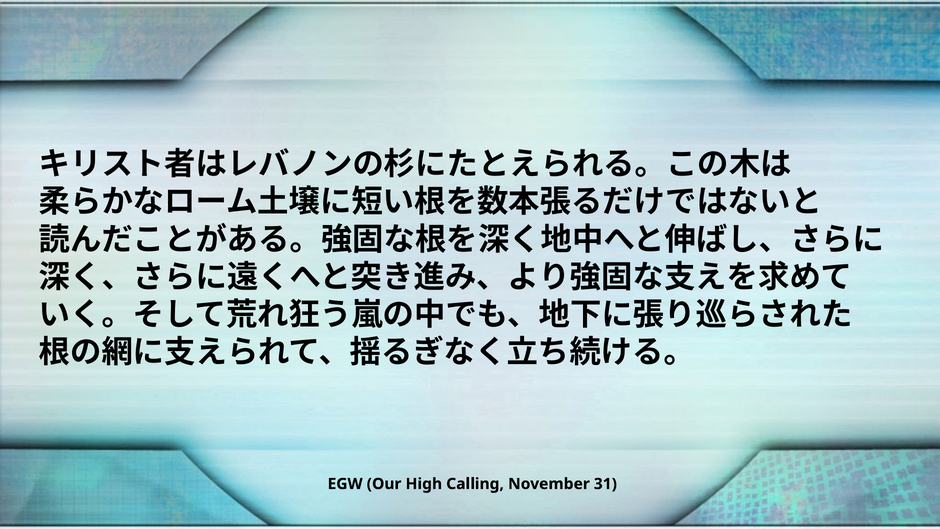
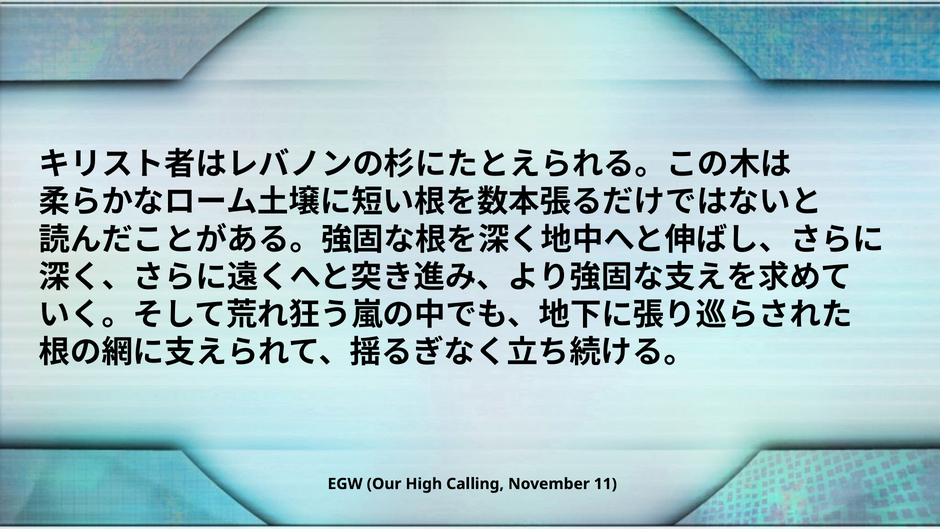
31: 31 -> 11
